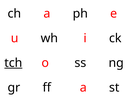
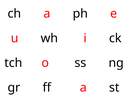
tch underline: present -> none
